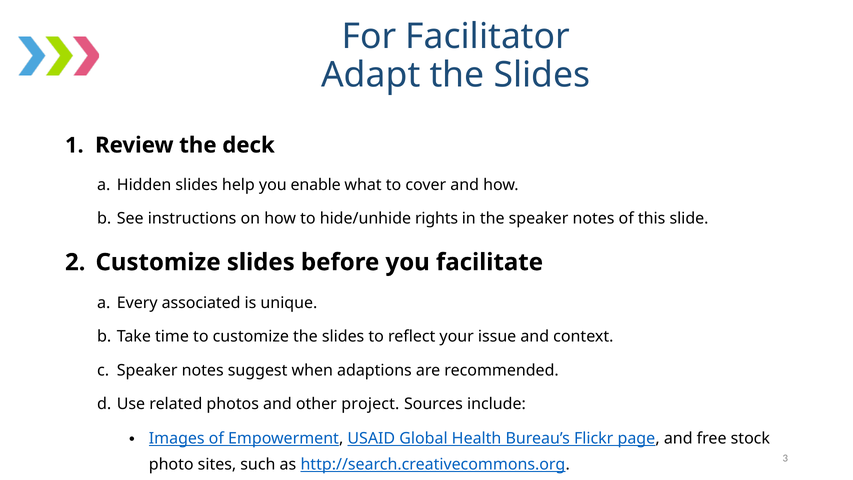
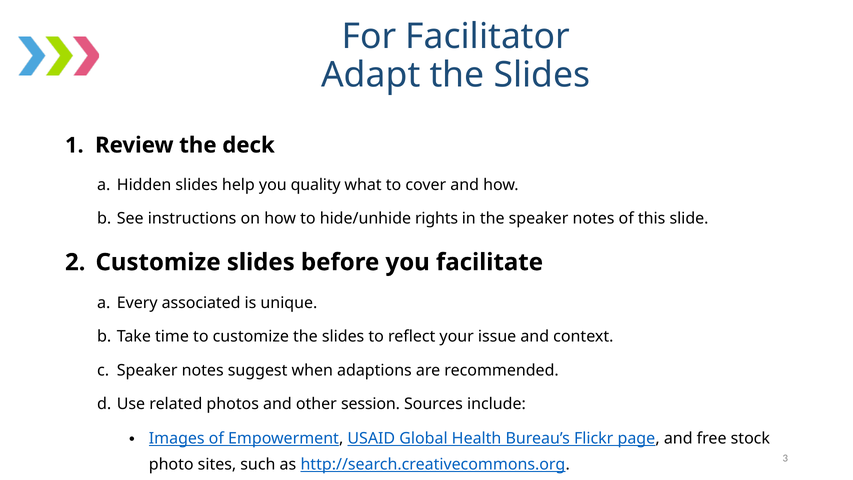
enable: enable -> quality
project: project -> session
